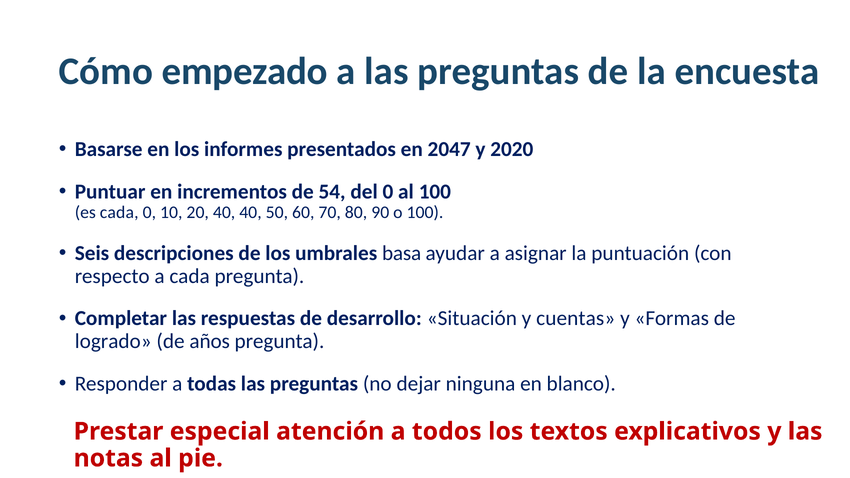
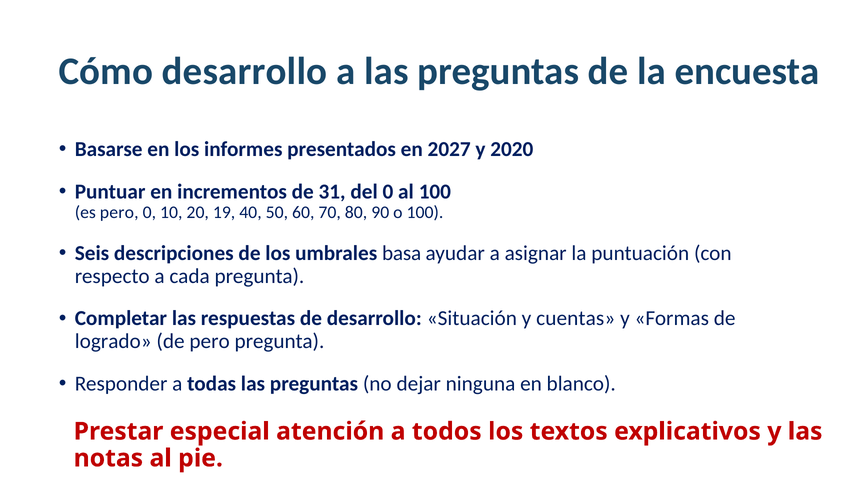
Cómo empezado: empezado -> desarrollo
2047: 2047 -> 2027
54: 54 -> 31
es cada: cada -> pero
20 40: 40 -> 19
de años: años -> pero
